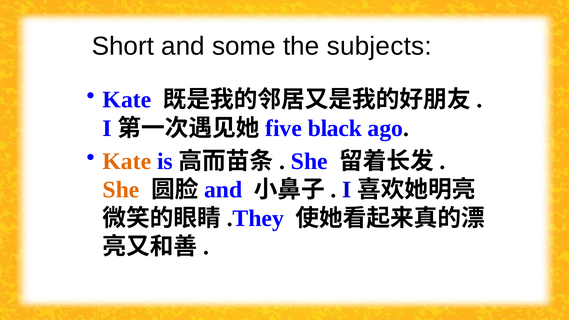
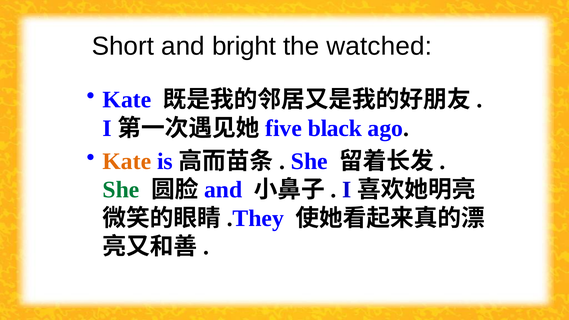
some: some -> bright
subjects: subjects -> watched
She at (121, 190) colour: orange -> green
